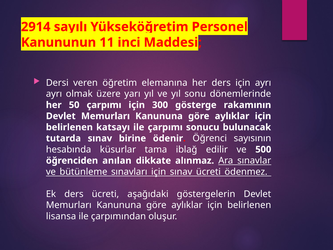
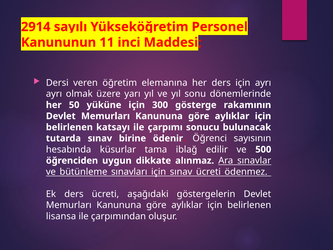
50 çarpımı: çarpımı -> yüküne
anılan: anılan -> uygun
